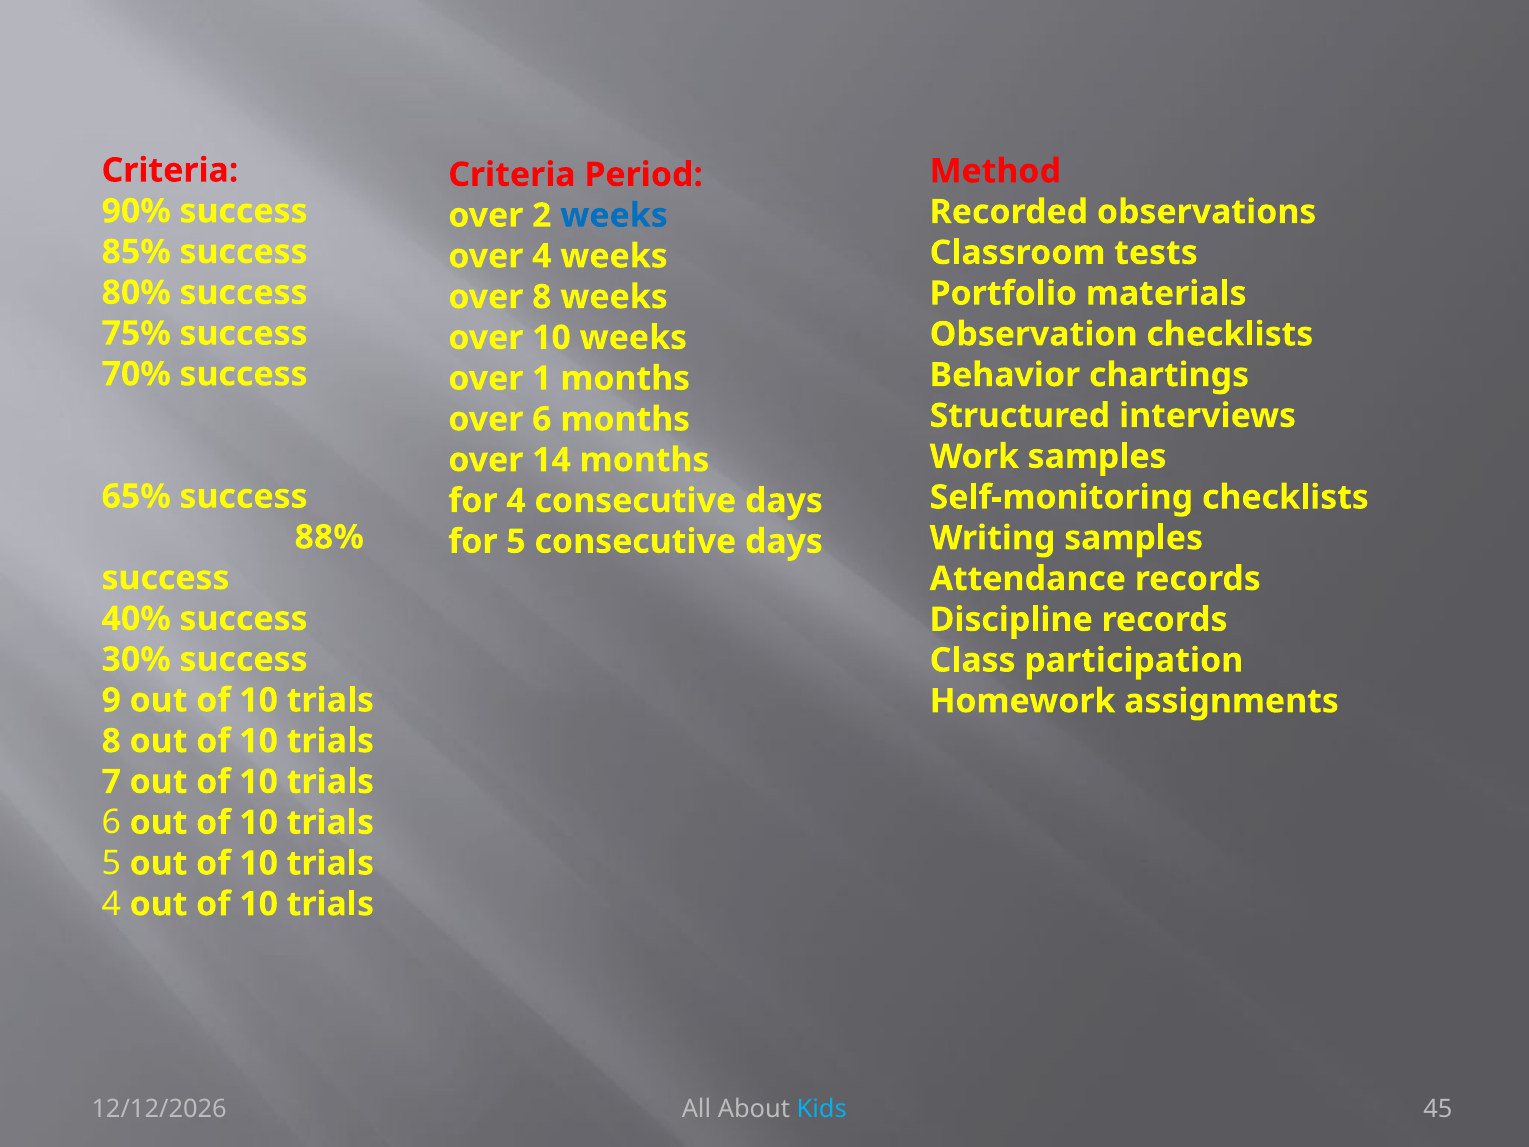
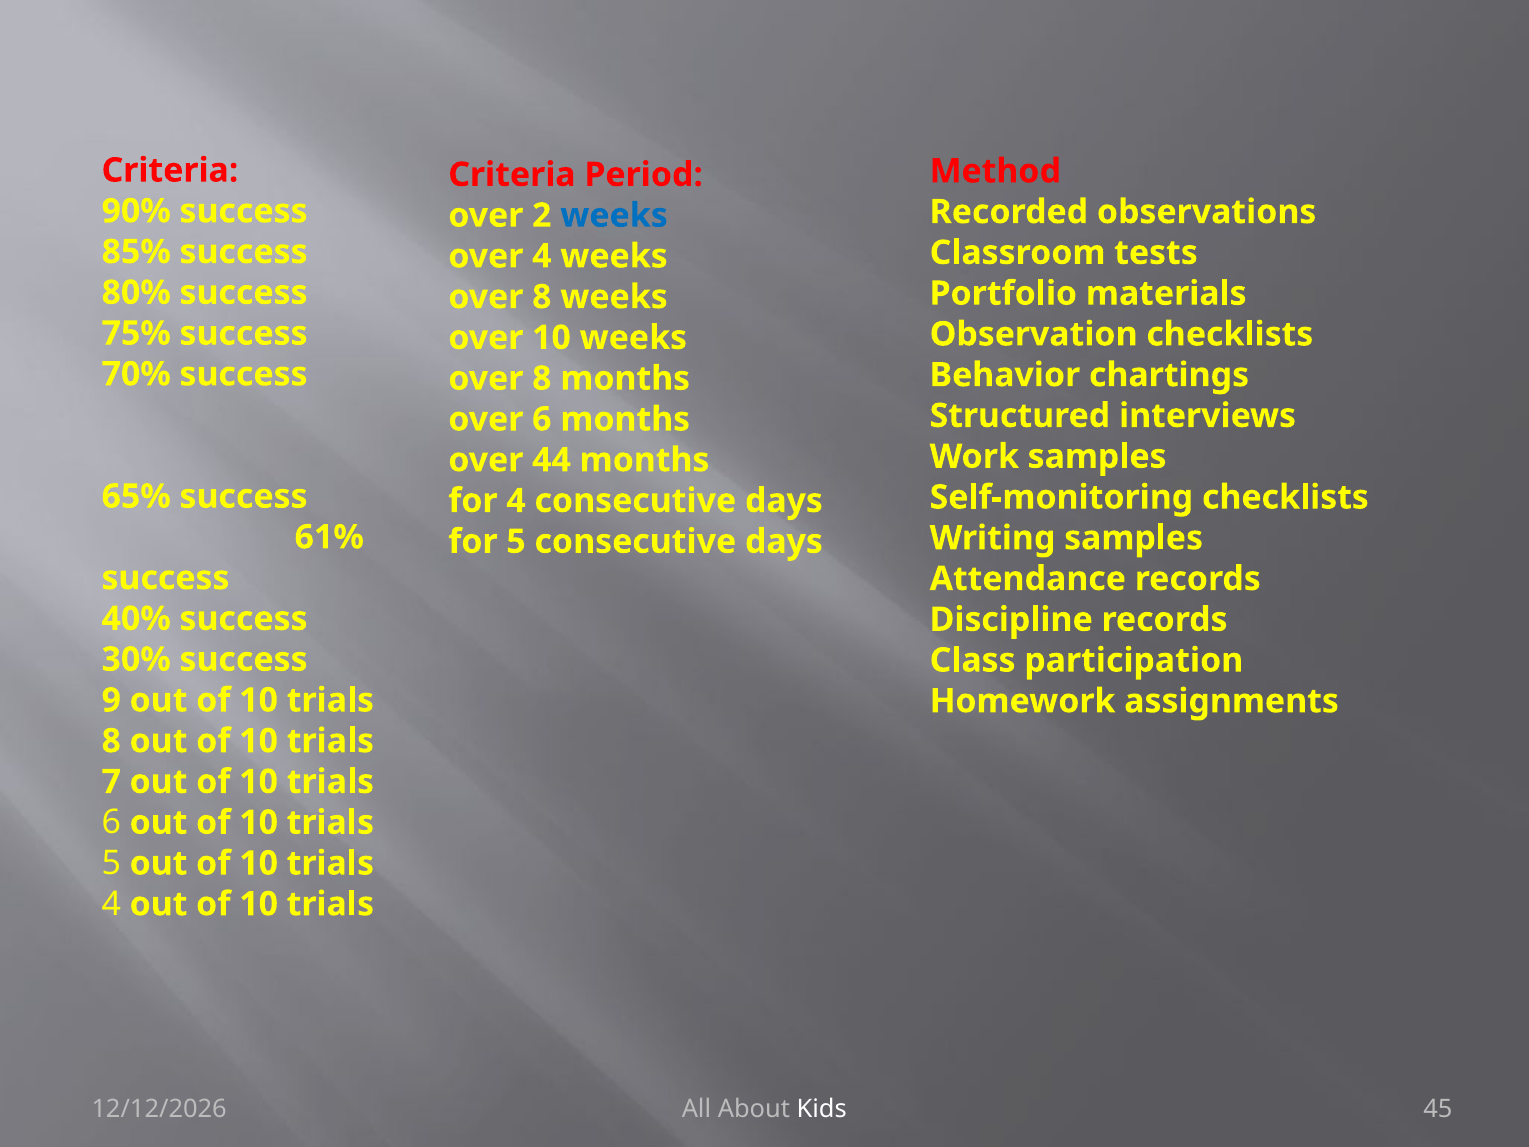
1 at (542, 378): 1 -> 8
14: 14 -> 44
88%: 88% -> 61%
Kids colour: light blue -> white
